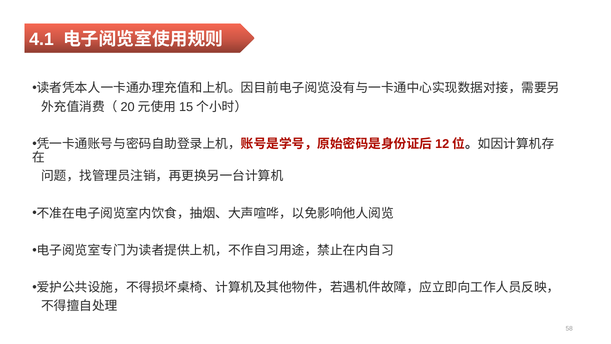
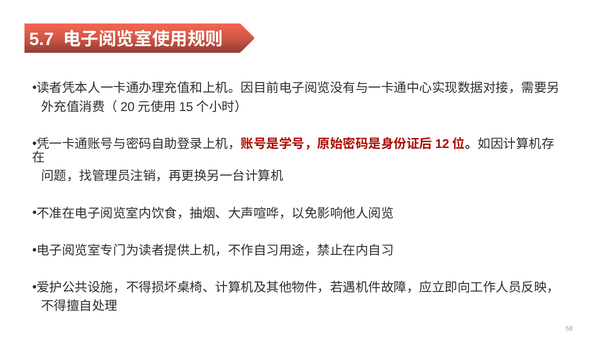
4.1: 4.1 -> 5.7
